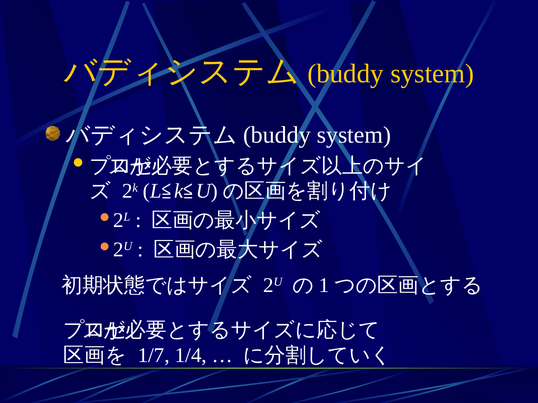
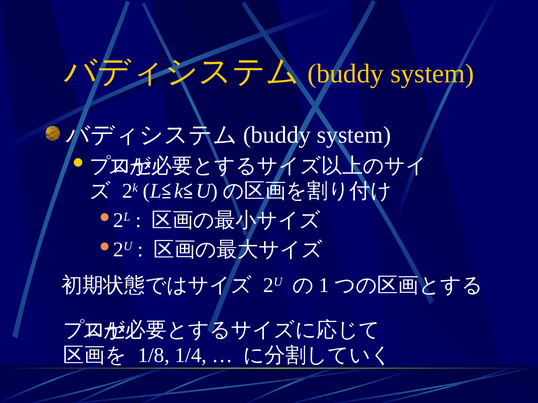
1/7: 1/7 -> 1/8
